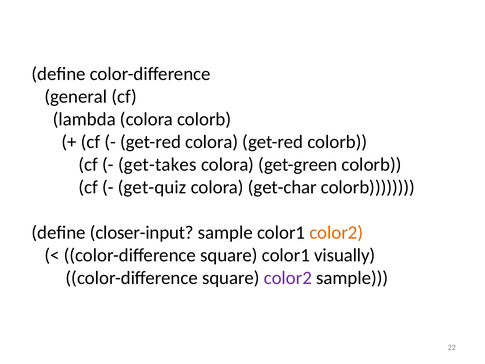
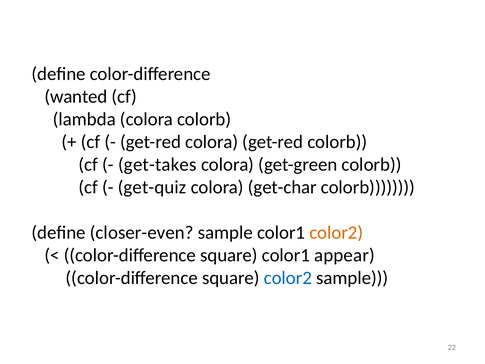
general: general -> wanted
closer-input: closer-input -> closer-even
visually: visually -> appear
color2 at (288, 278) colour: purple -> blue
